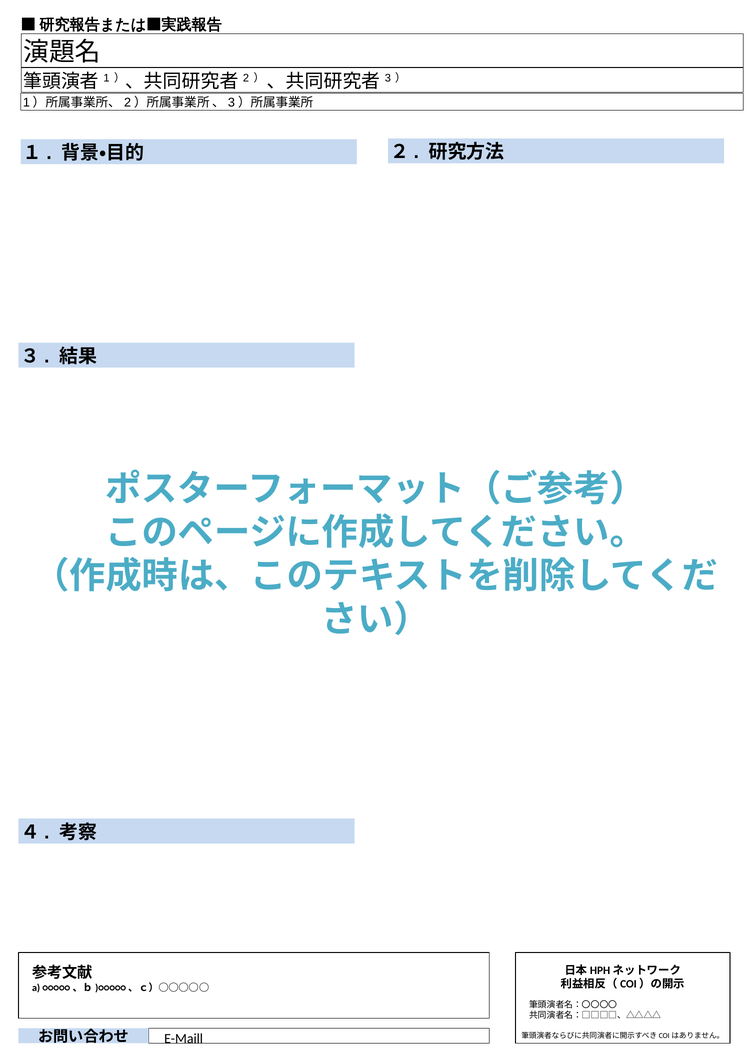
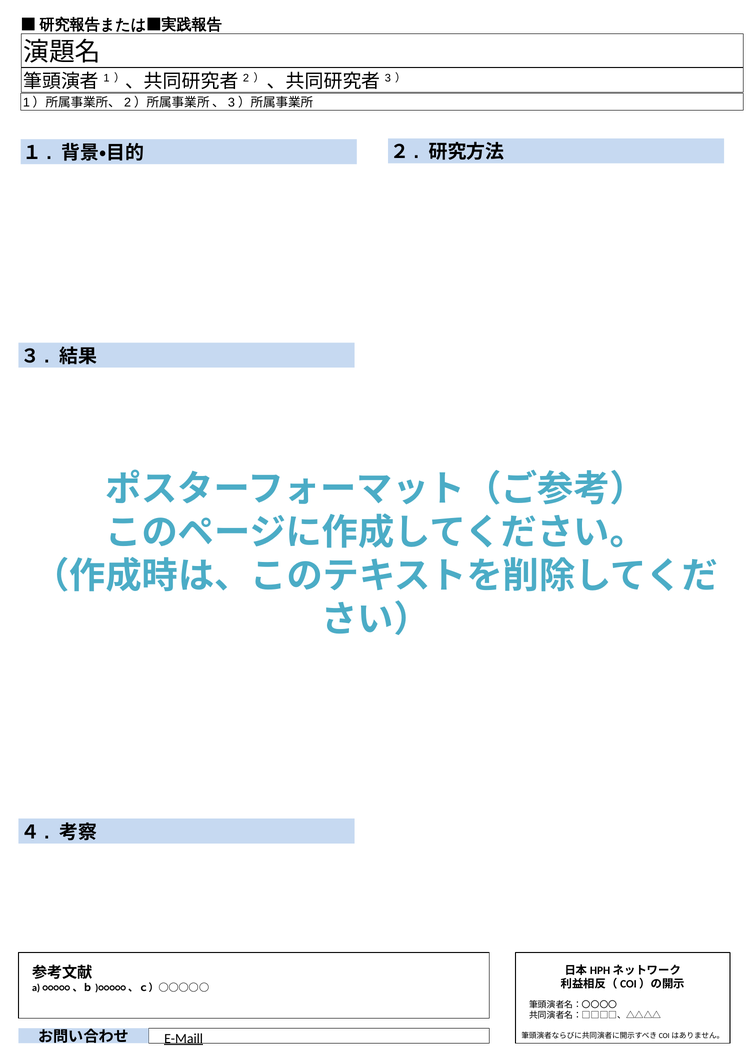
E-Maill underline: none -> present
